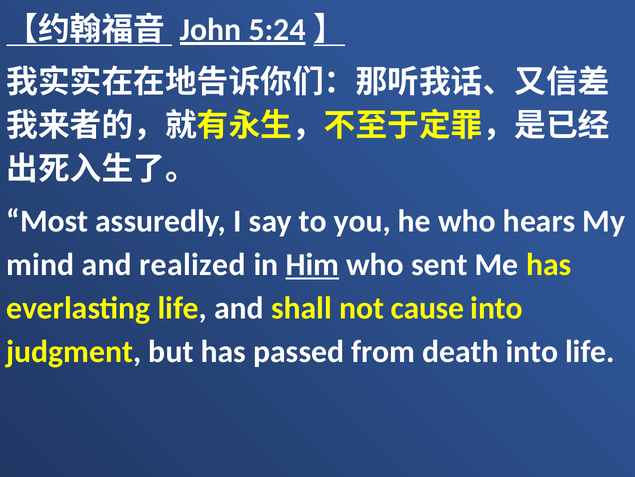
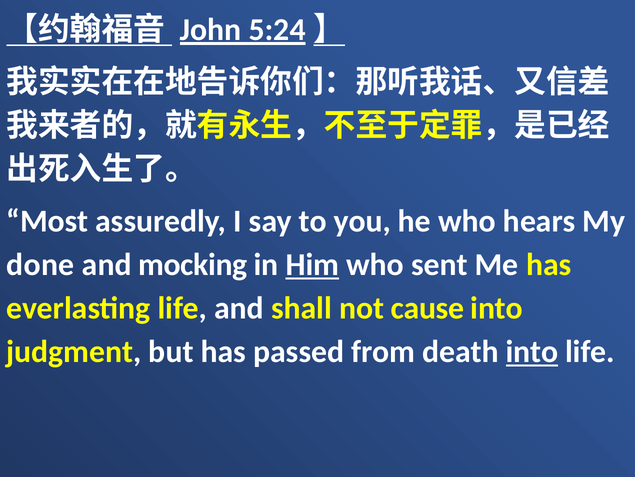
mind: mind -> done
realized: realized -> mocking
into at (532, 351) underline: none -> present
